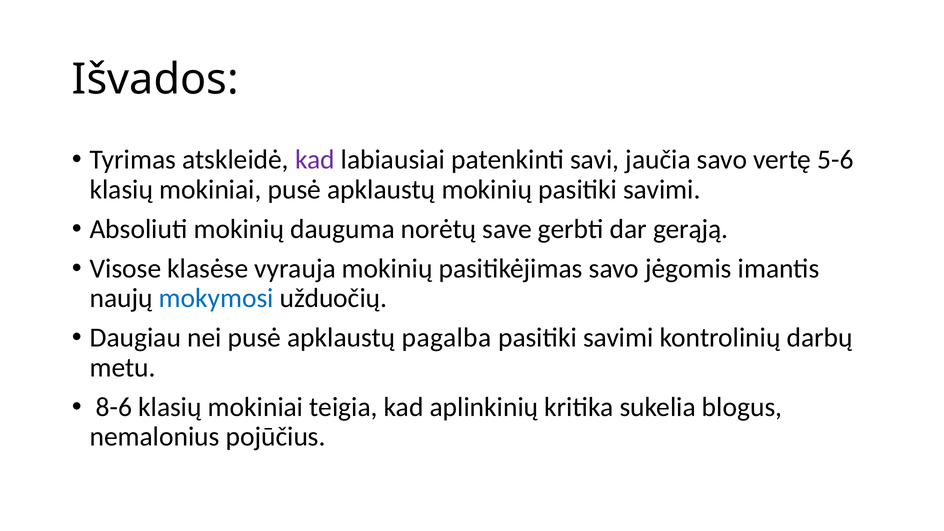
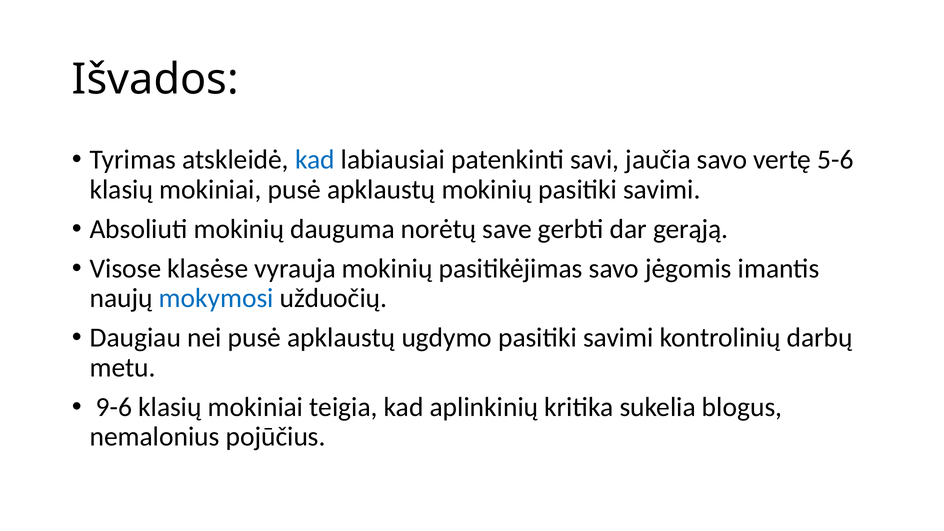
kad at (315, 160) colour: purple -> blue
pagalba: pagalba -> ugdymo
8-6: 8-6 -> 9-6
